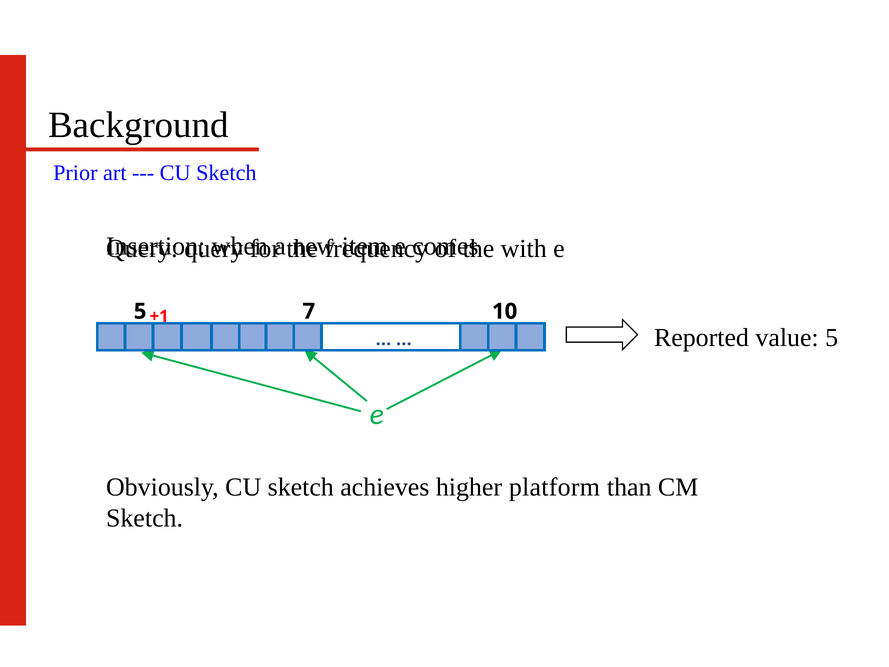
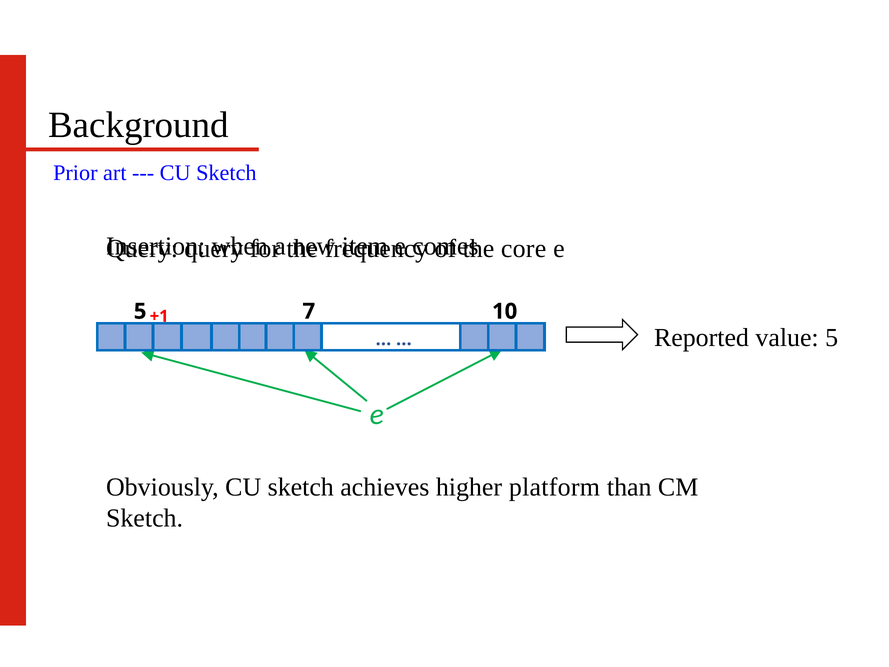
with: with -> core
